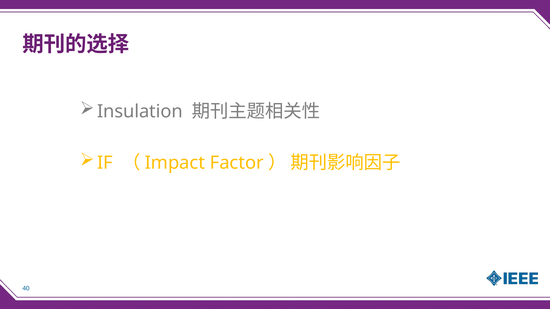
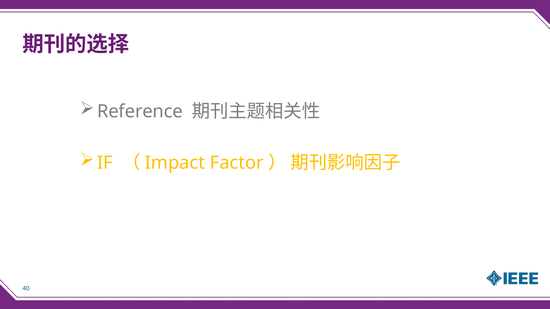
Insulation: Insulation -> Reference
